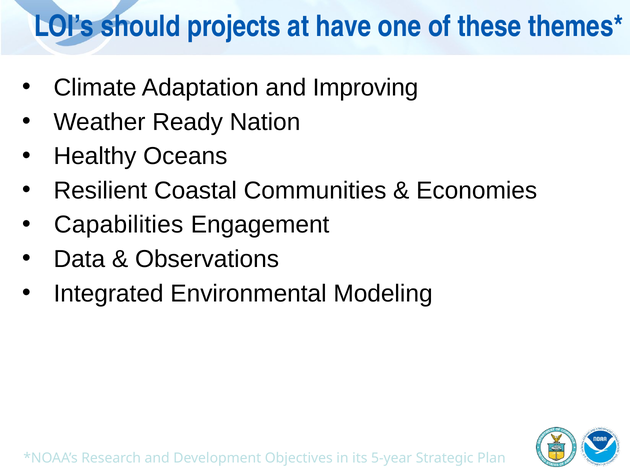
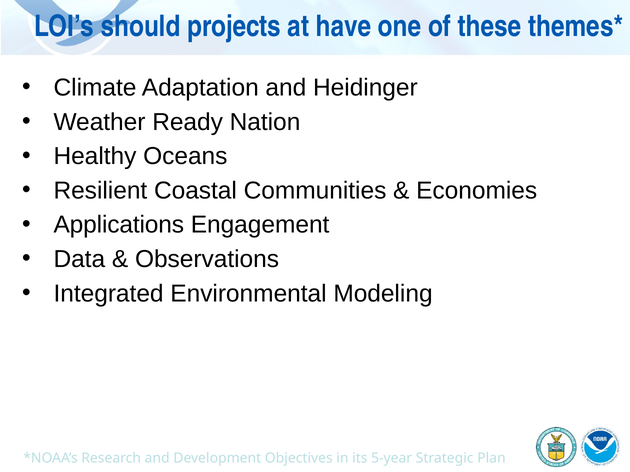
Improving: Improving -> Heidinger
Capabilities: Capabilities -> Applications
